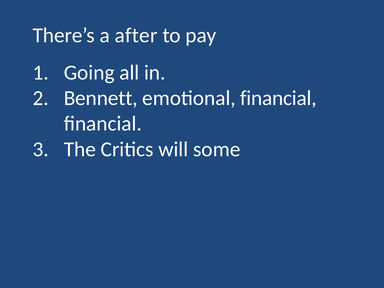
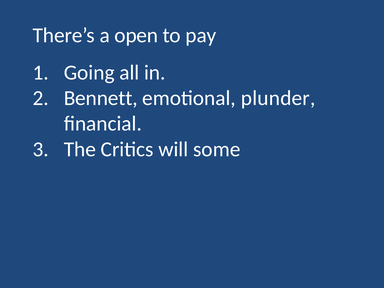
after: after -> open
emotional financial: financial -> plunder
